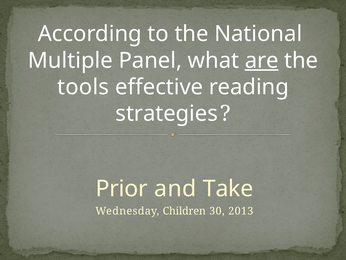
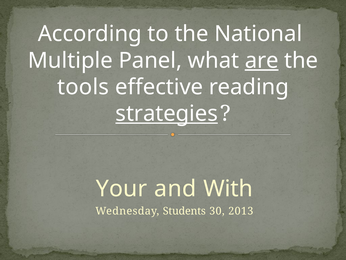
strategies underline: none -> present
Prior: Prior -> Your
Take: Take -> With
Children: Children -> Students
